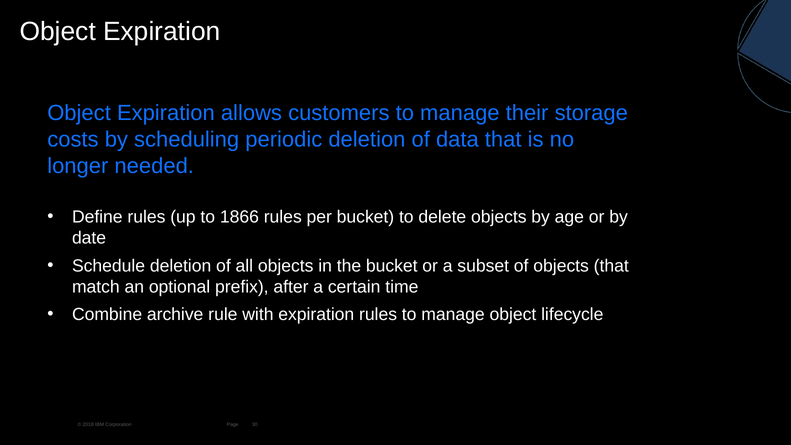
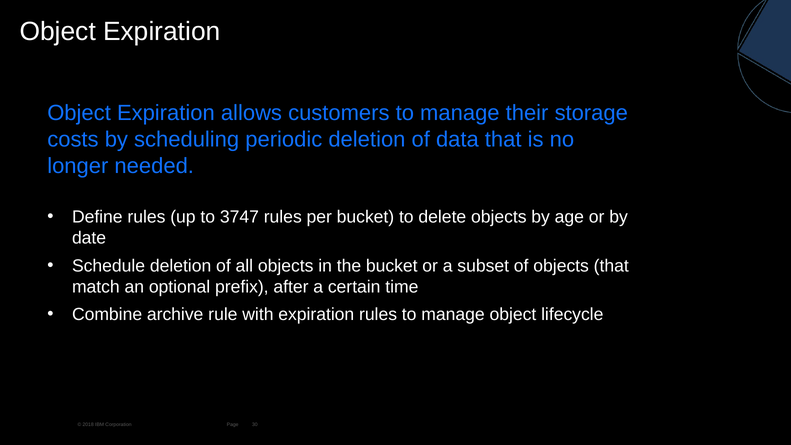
1866: 1866 -> 3747
